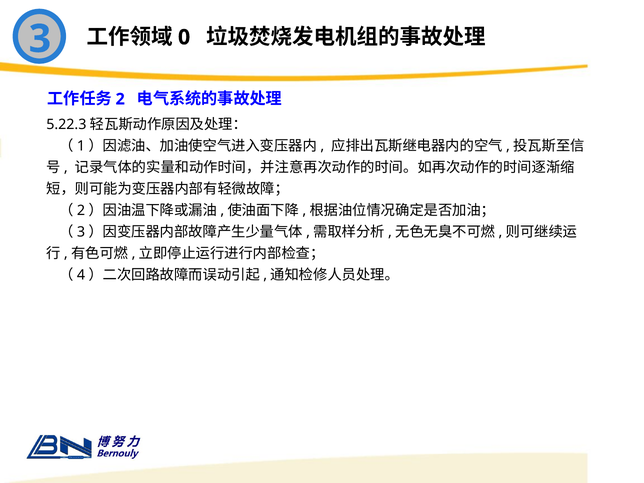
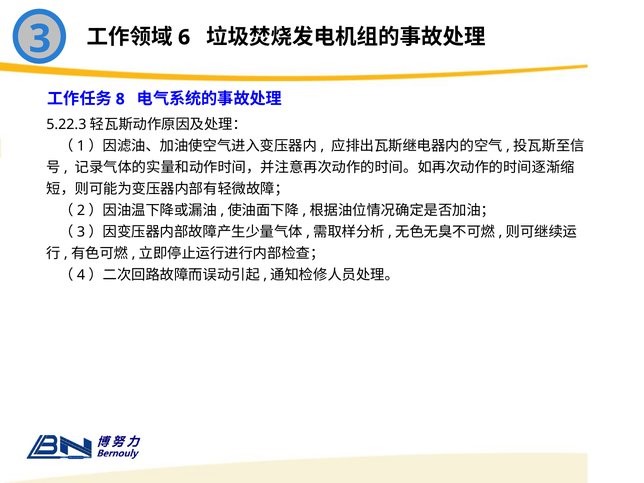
0: 0 -> 6
2: 2 -> 8
